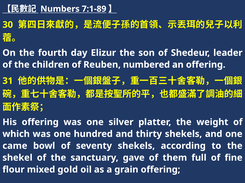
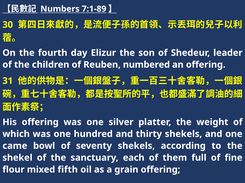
gave: gave -> each
gold: gold -> fifth
